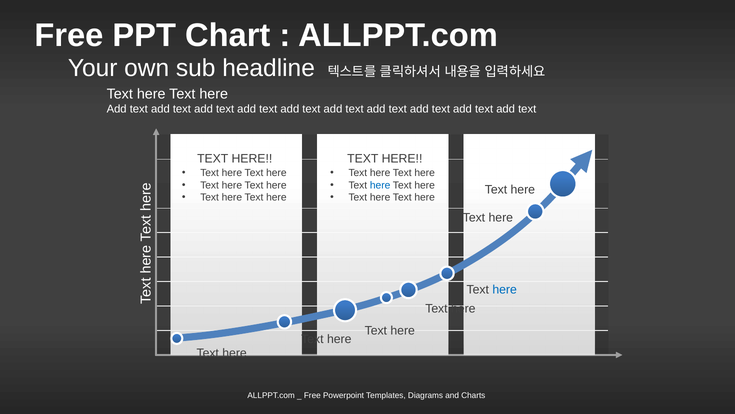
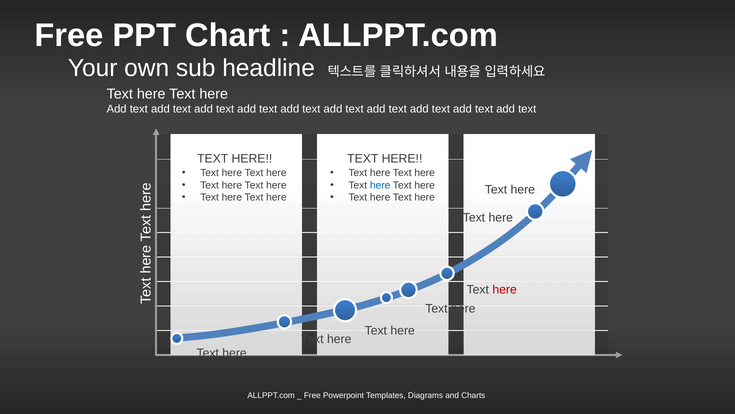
here at (505, 289) colour: blue -> red
